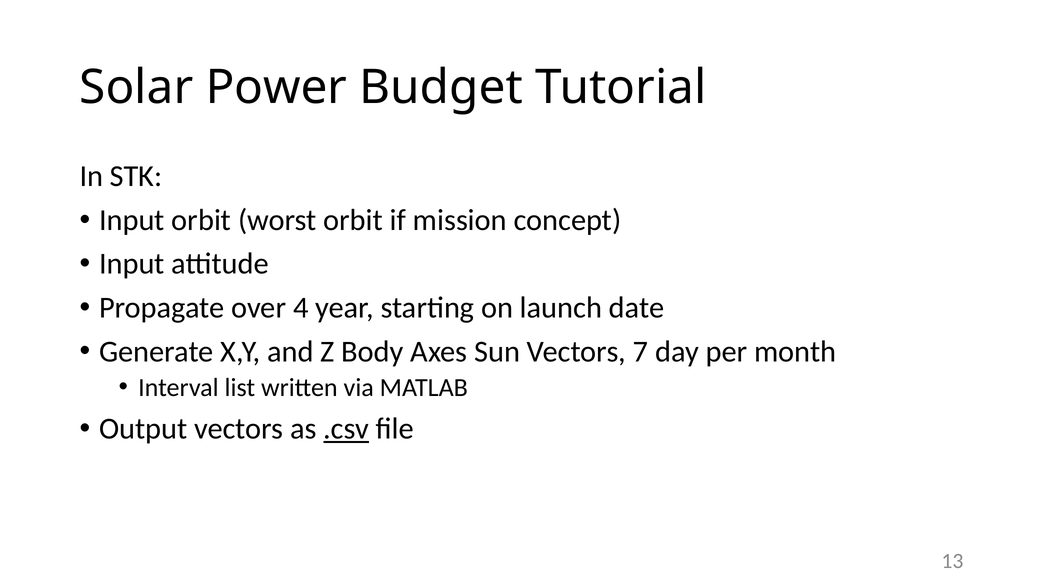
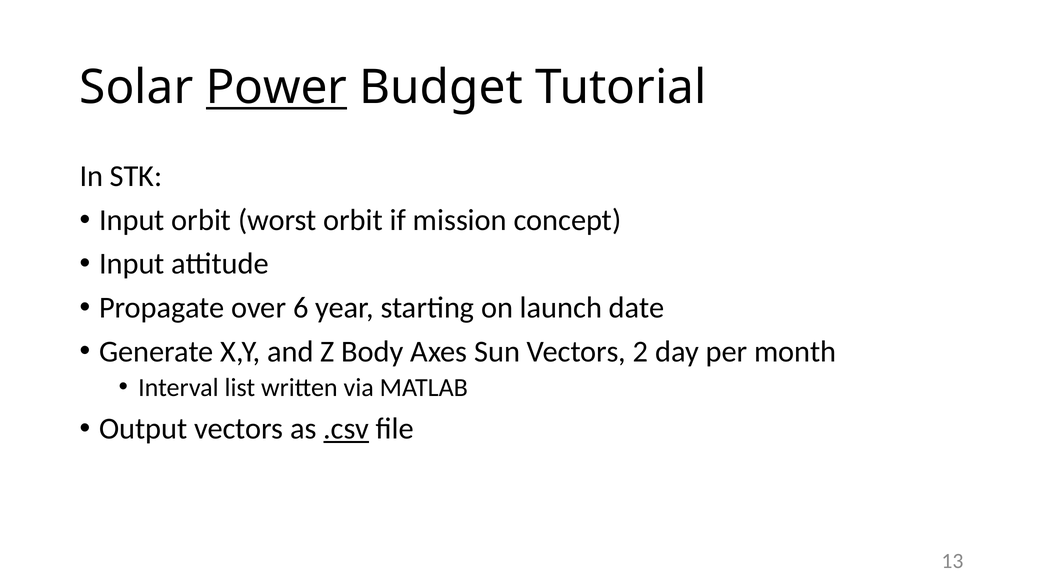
Power underline: none -> present
4: 4 -> 6
7: 7 -> 2
